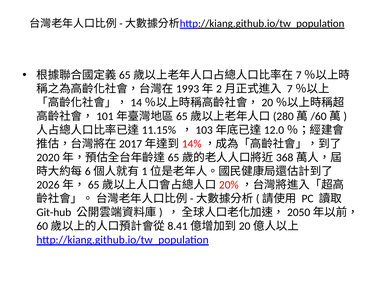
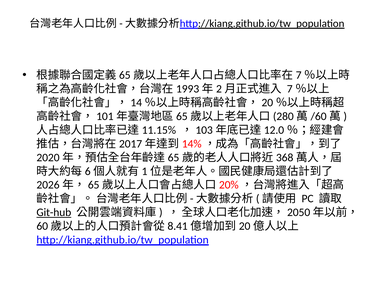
Git-hub underline: none -> present
